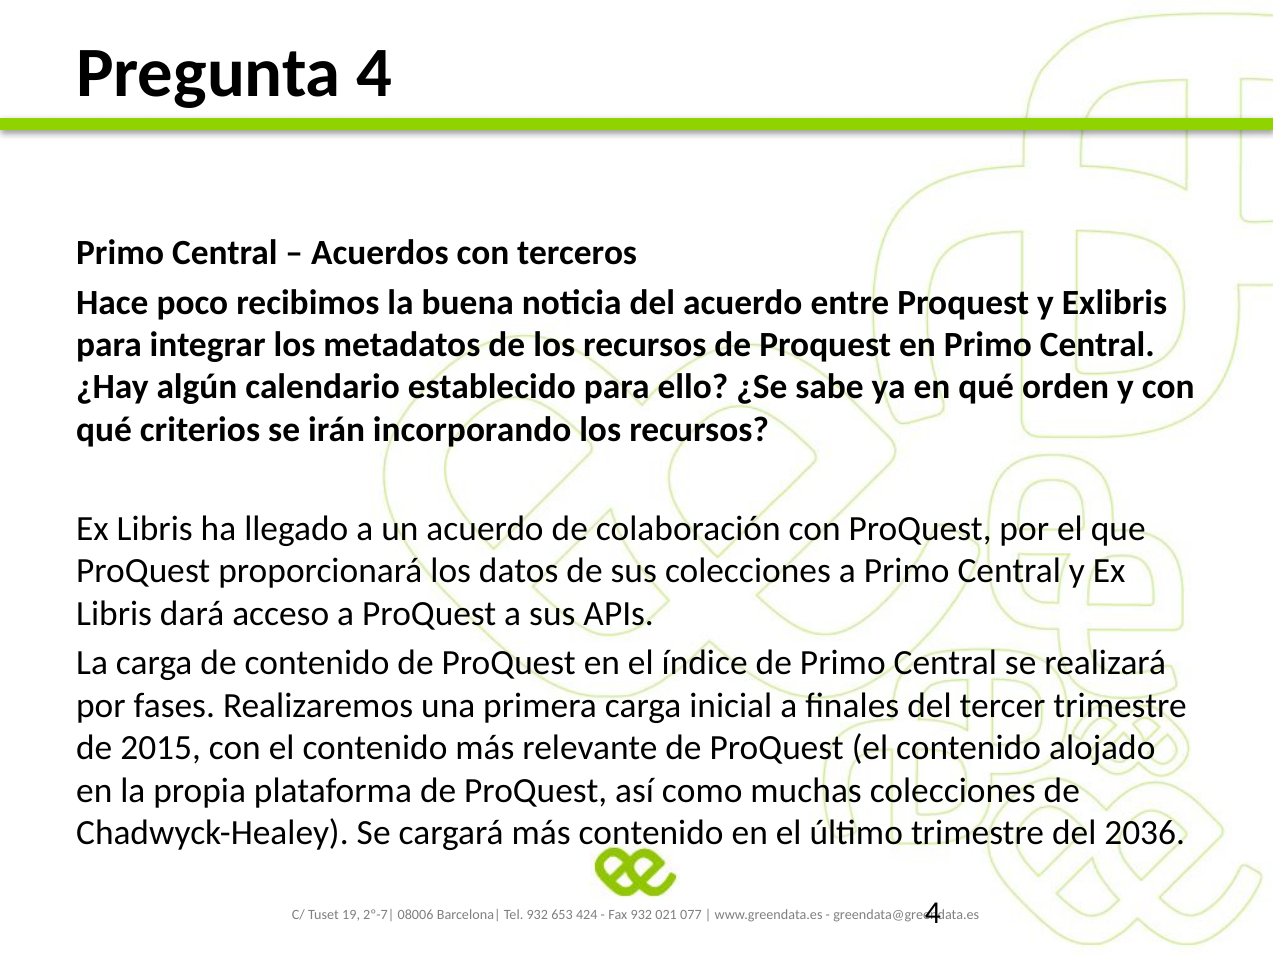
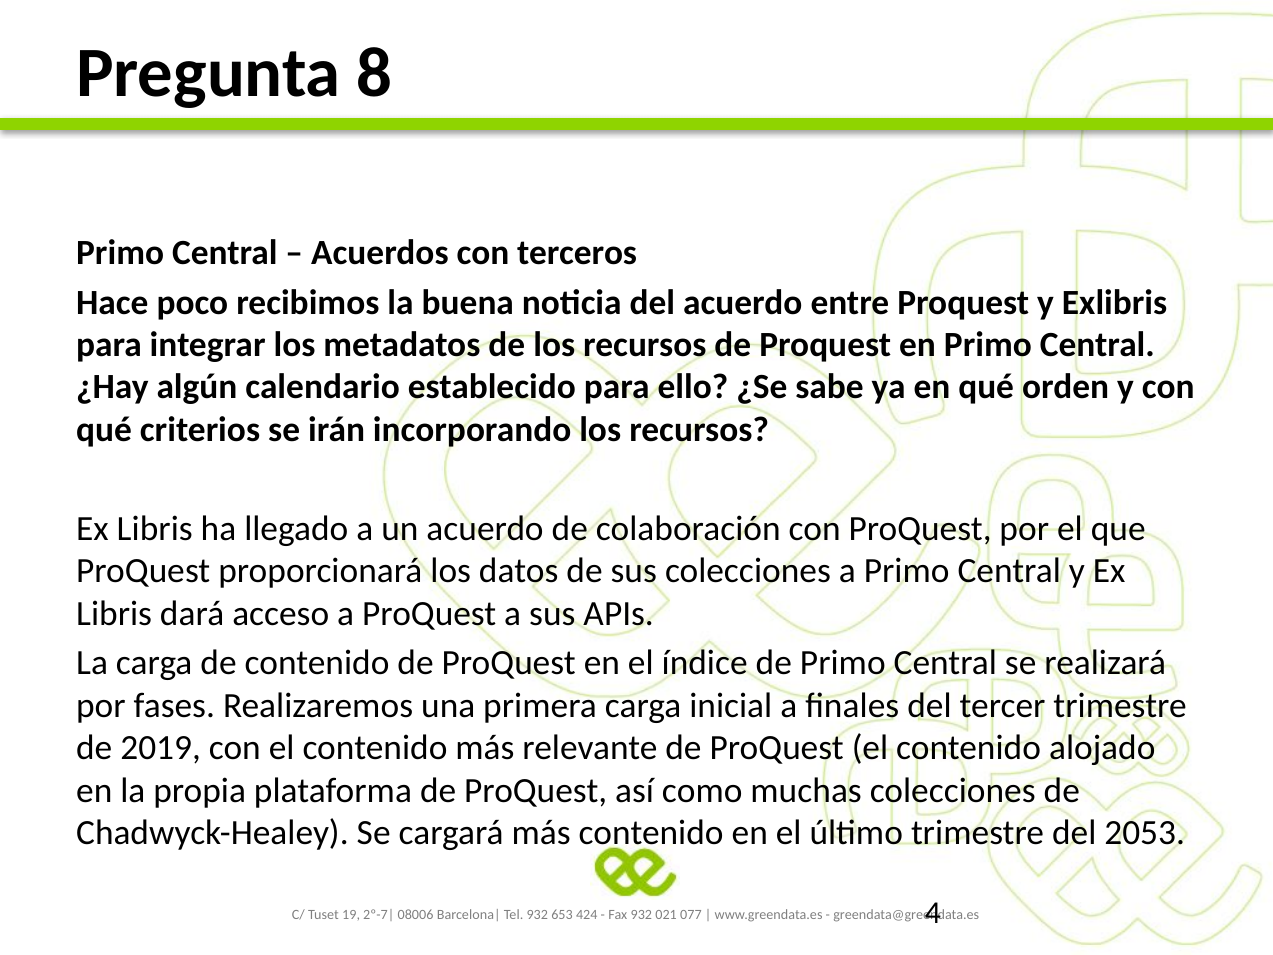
Pregunta 4: 4 -> 8
2015: 2015 -> 2019
2036: 2036 -> 2053
